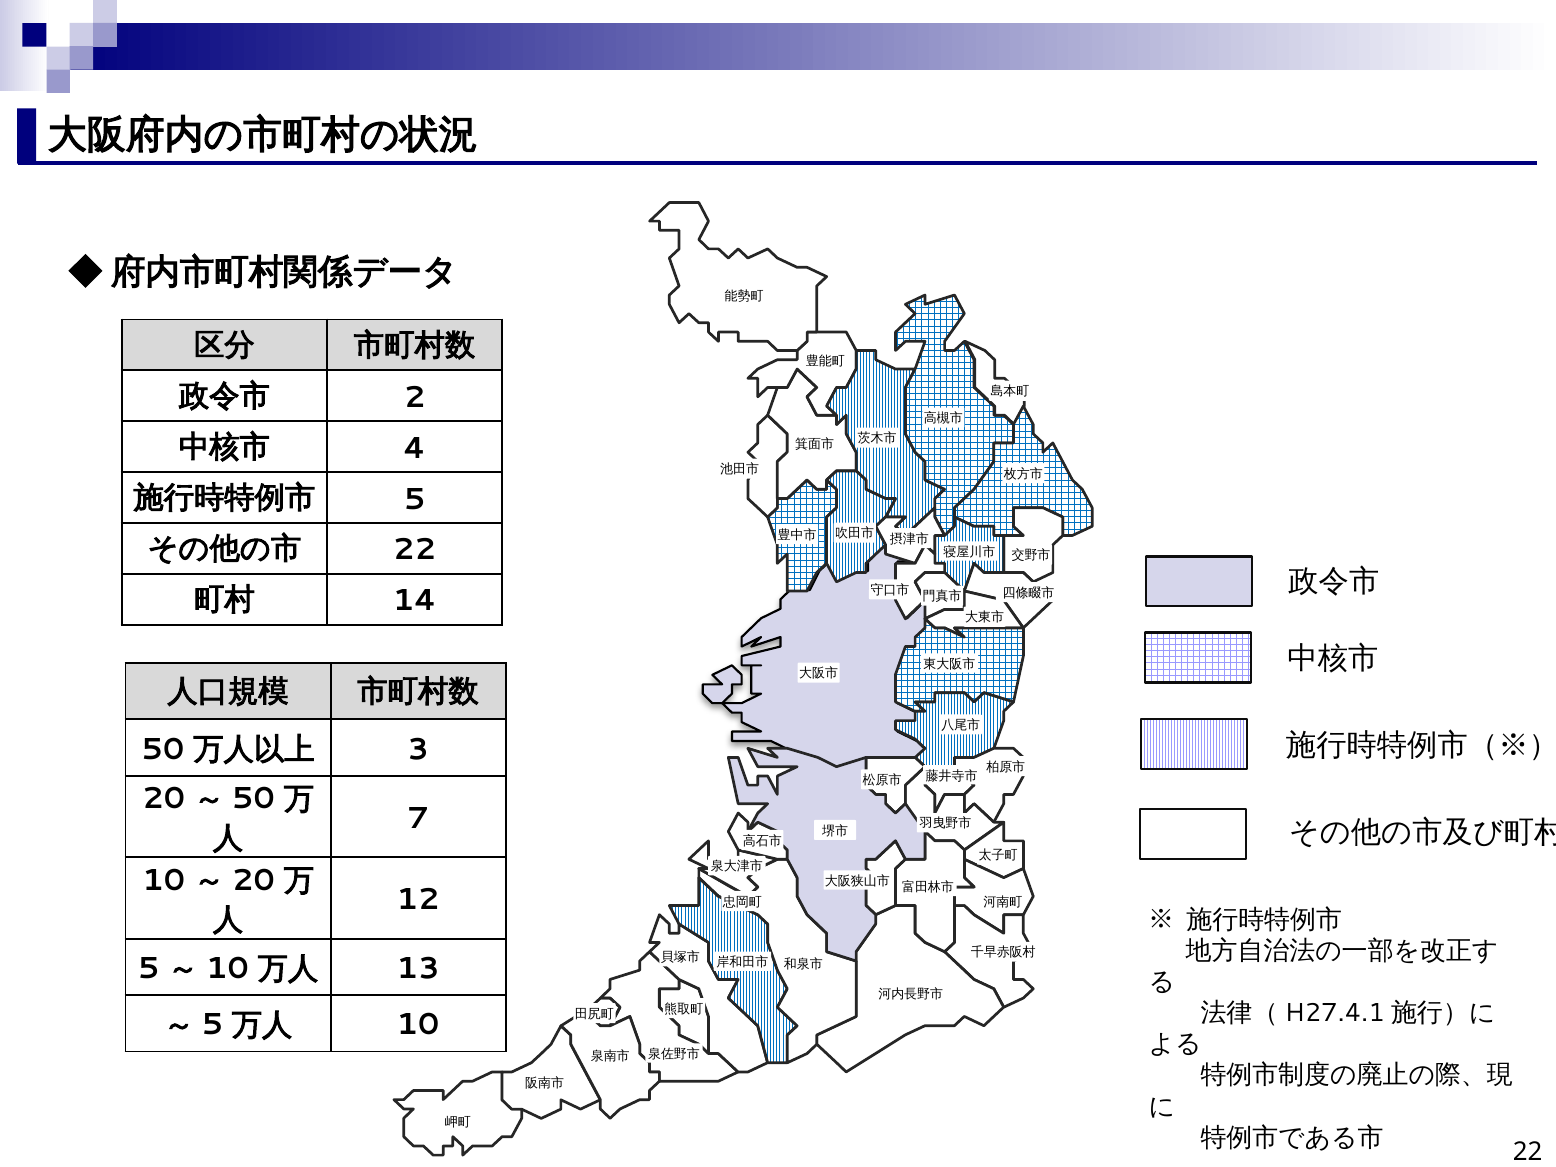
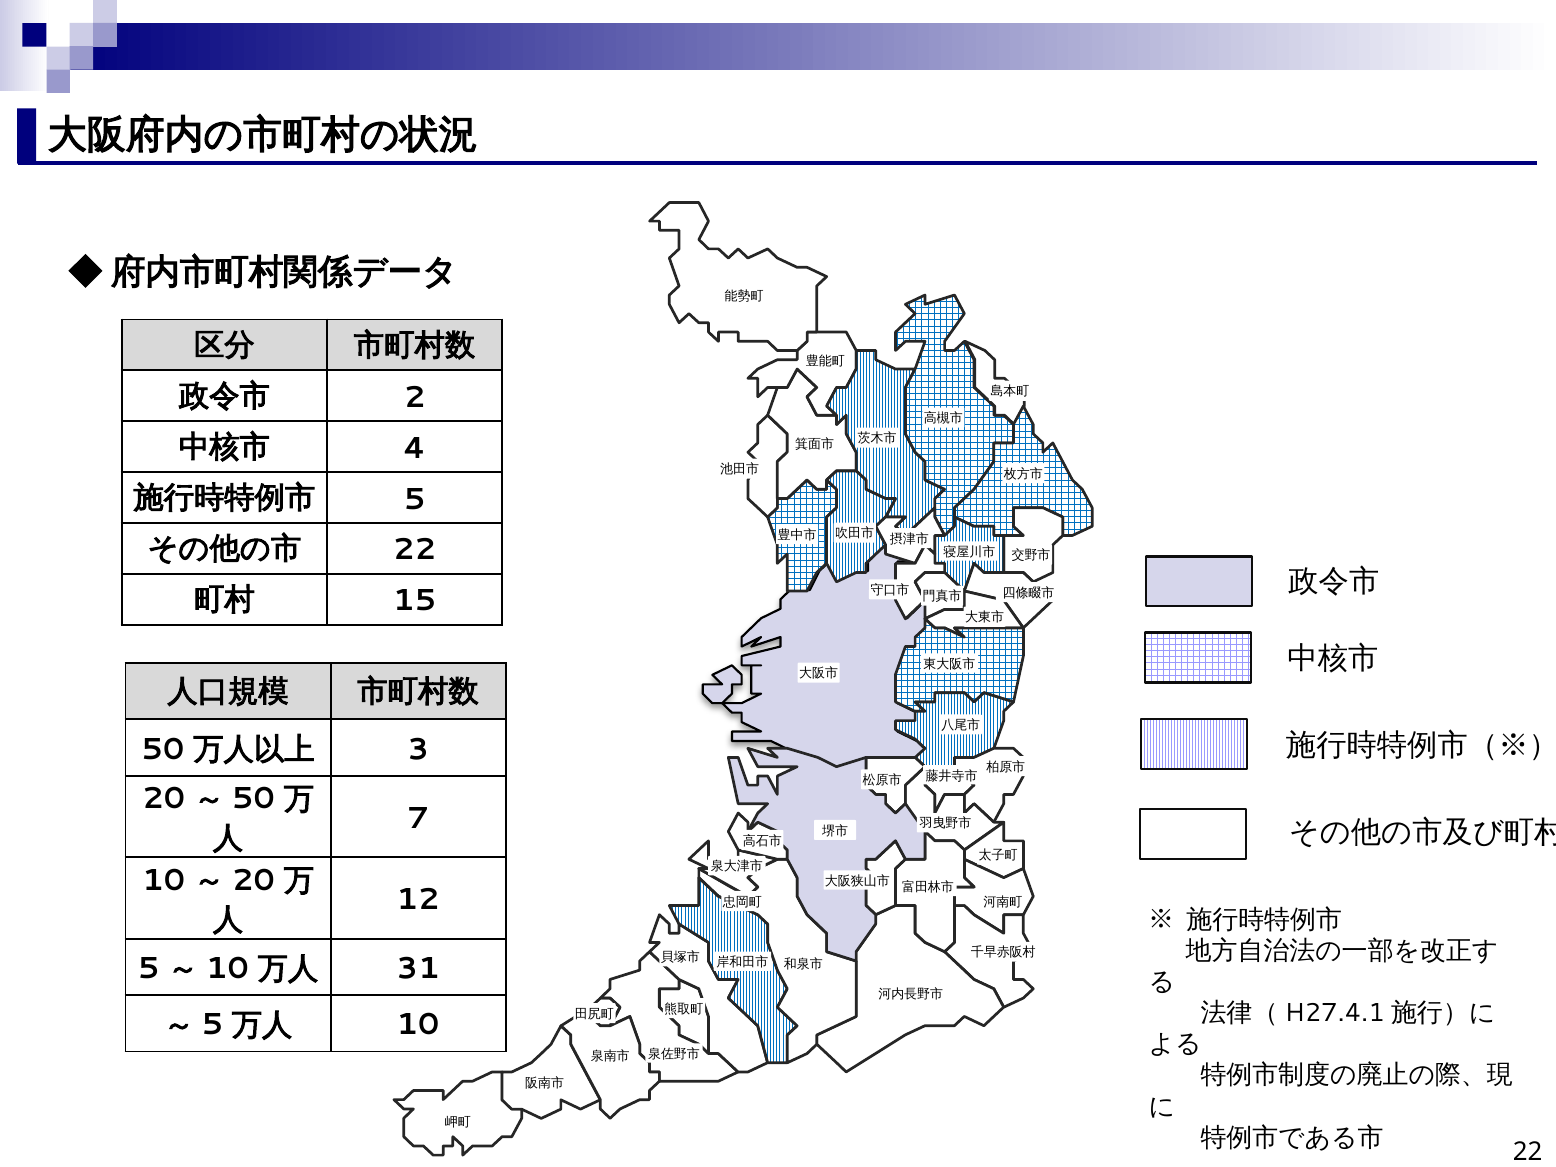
14: 14 -> 15
13: 13 -> 31
